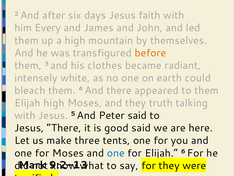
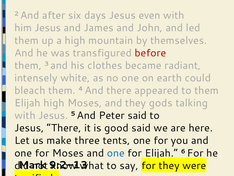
faith: faith -> even
him Every: Every -> Jesus
before colour: orange -> red
truth: truth -> gods
